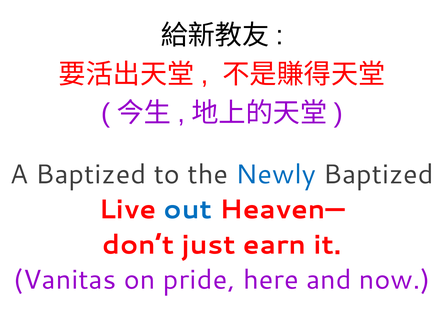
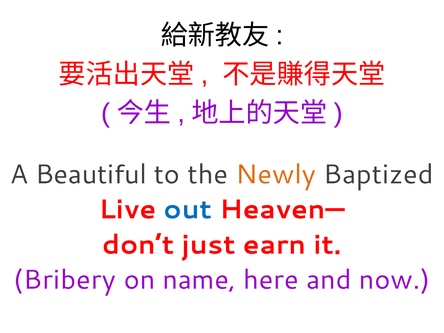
A Baptized: Baptized -> Beautiful
Newly colour: blue -> orange
Vanitas: Vanitas -> Bribery
pride: pride -> name
